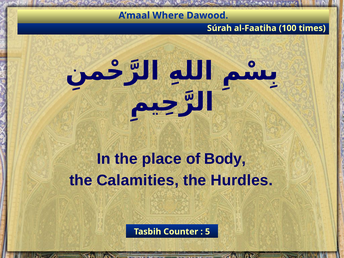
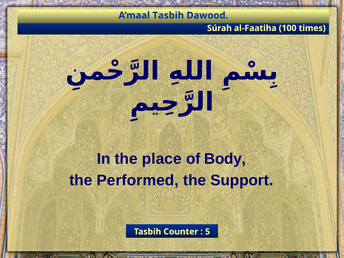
A’maal Where: Where -> Tasbih
Calamities: Calamities -> Performed
Hurdles: Hurdles -> Support
